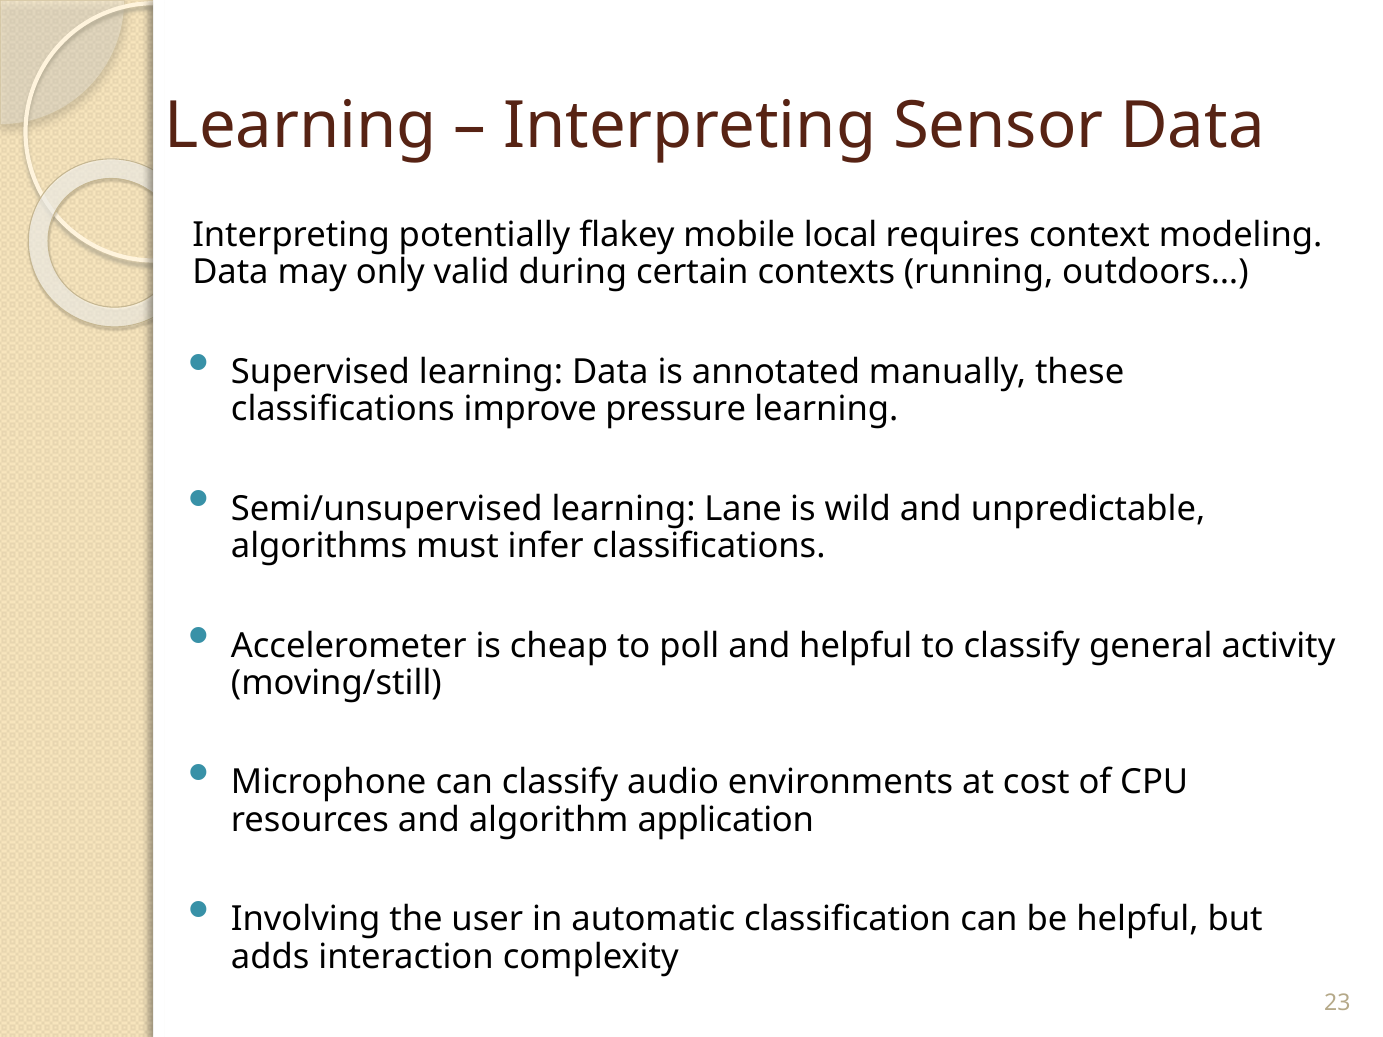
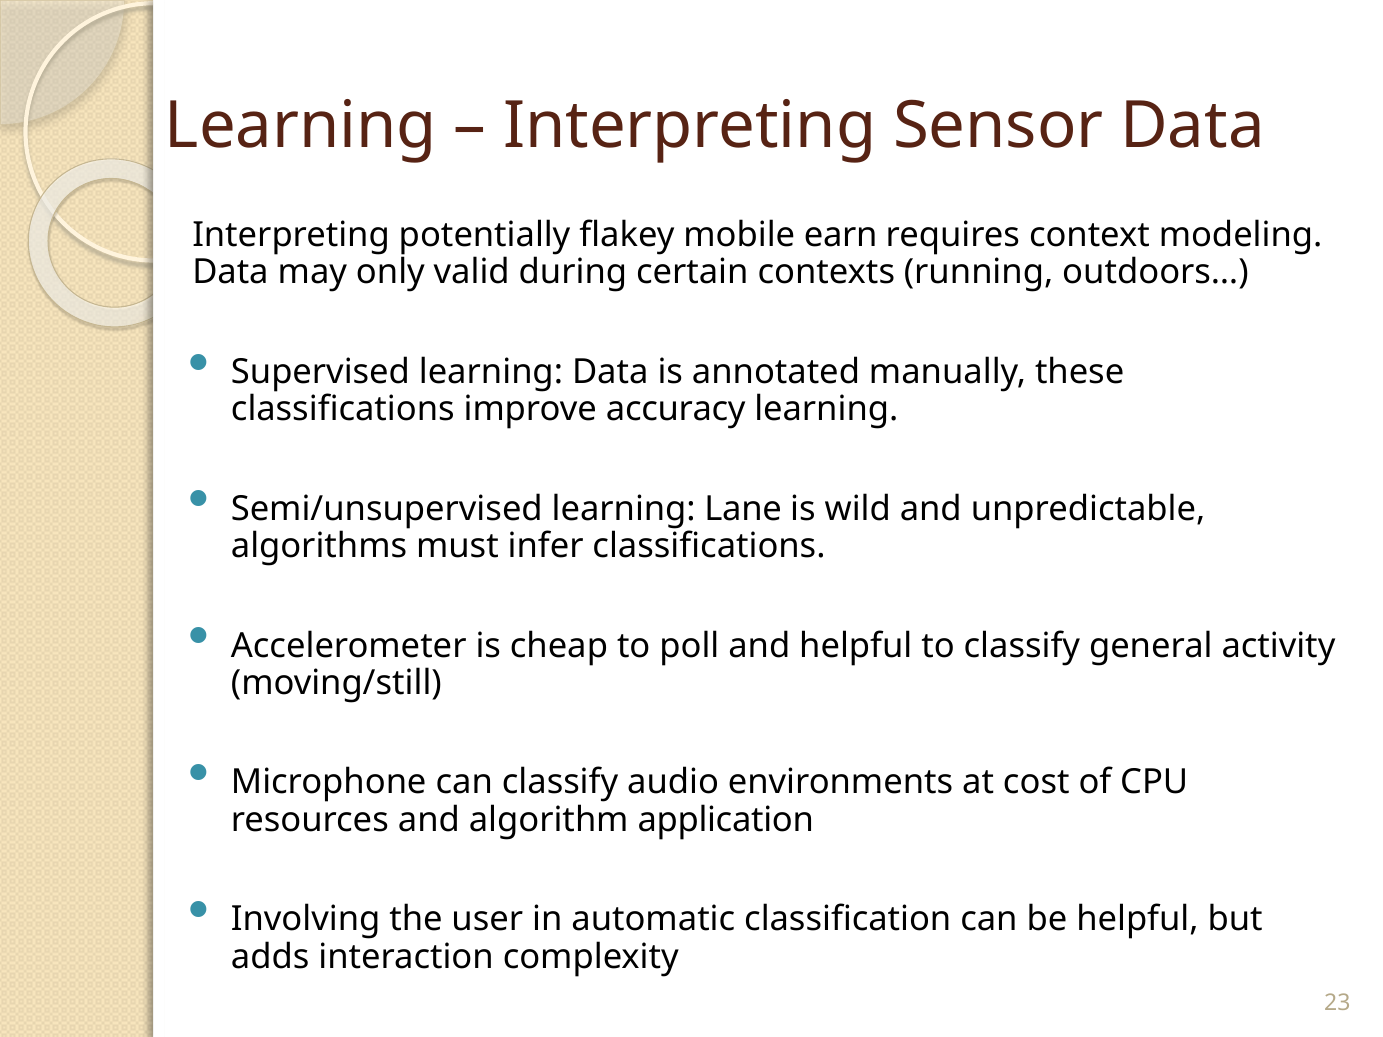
local: local -> earn
pressure: pressure -> accuracy
